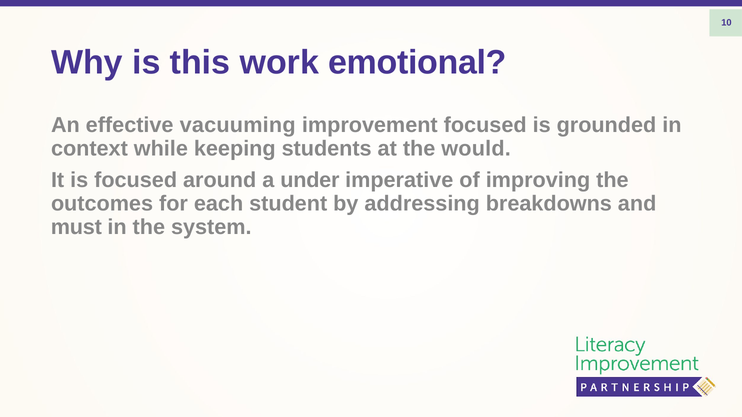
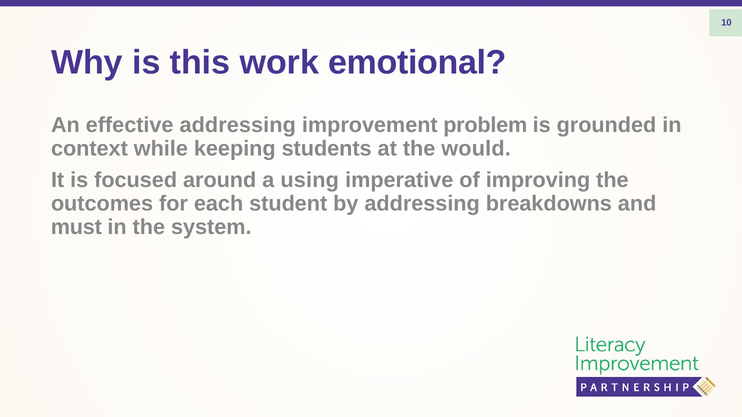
effective vacuuming: vacuuming -> addressing
improvement focused: focused -> problem
under: under -> using
